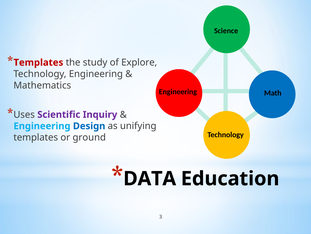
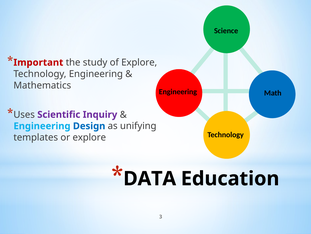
Templates at (38, 62): Templates -> Important
or ground: ground -> explore
